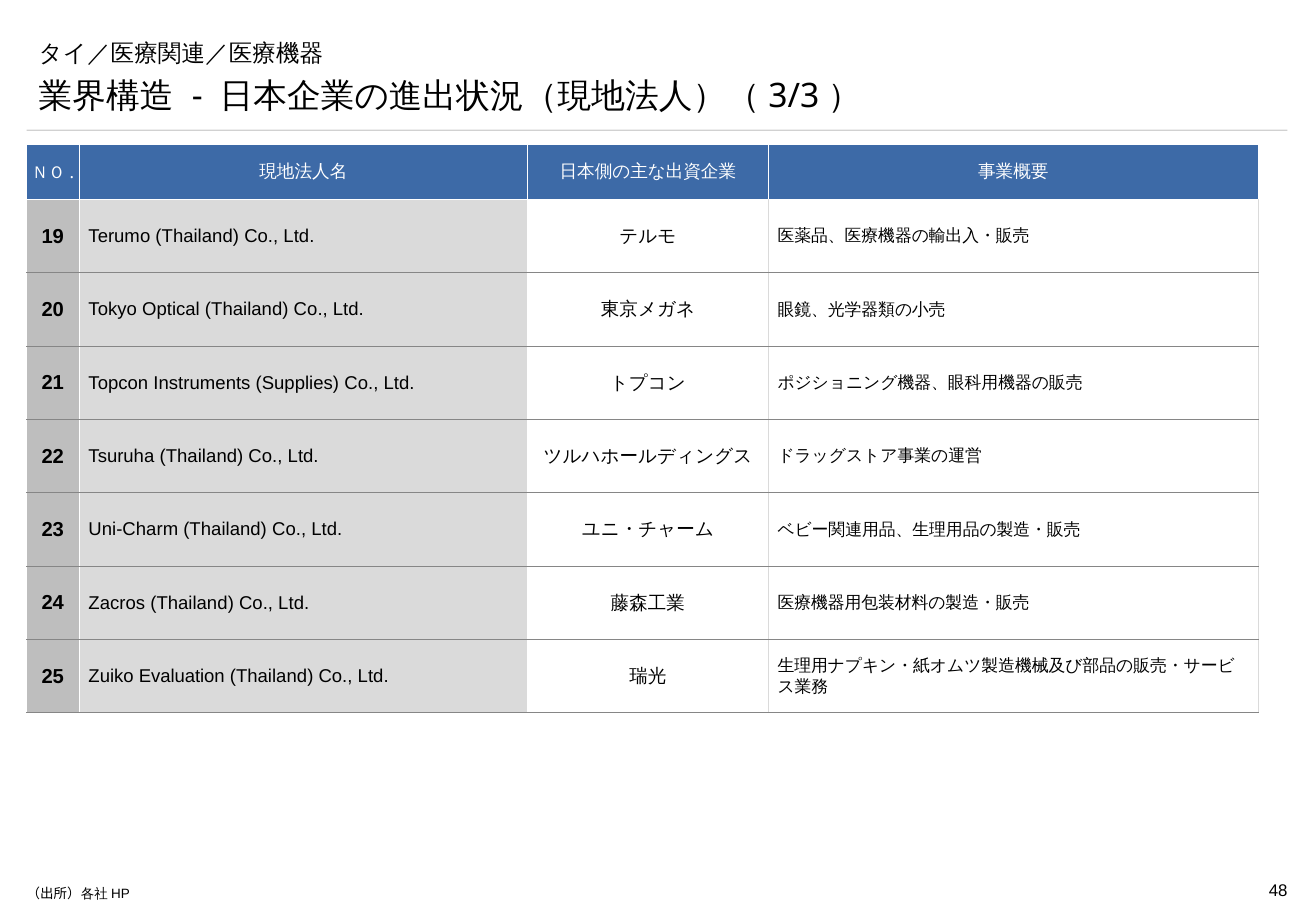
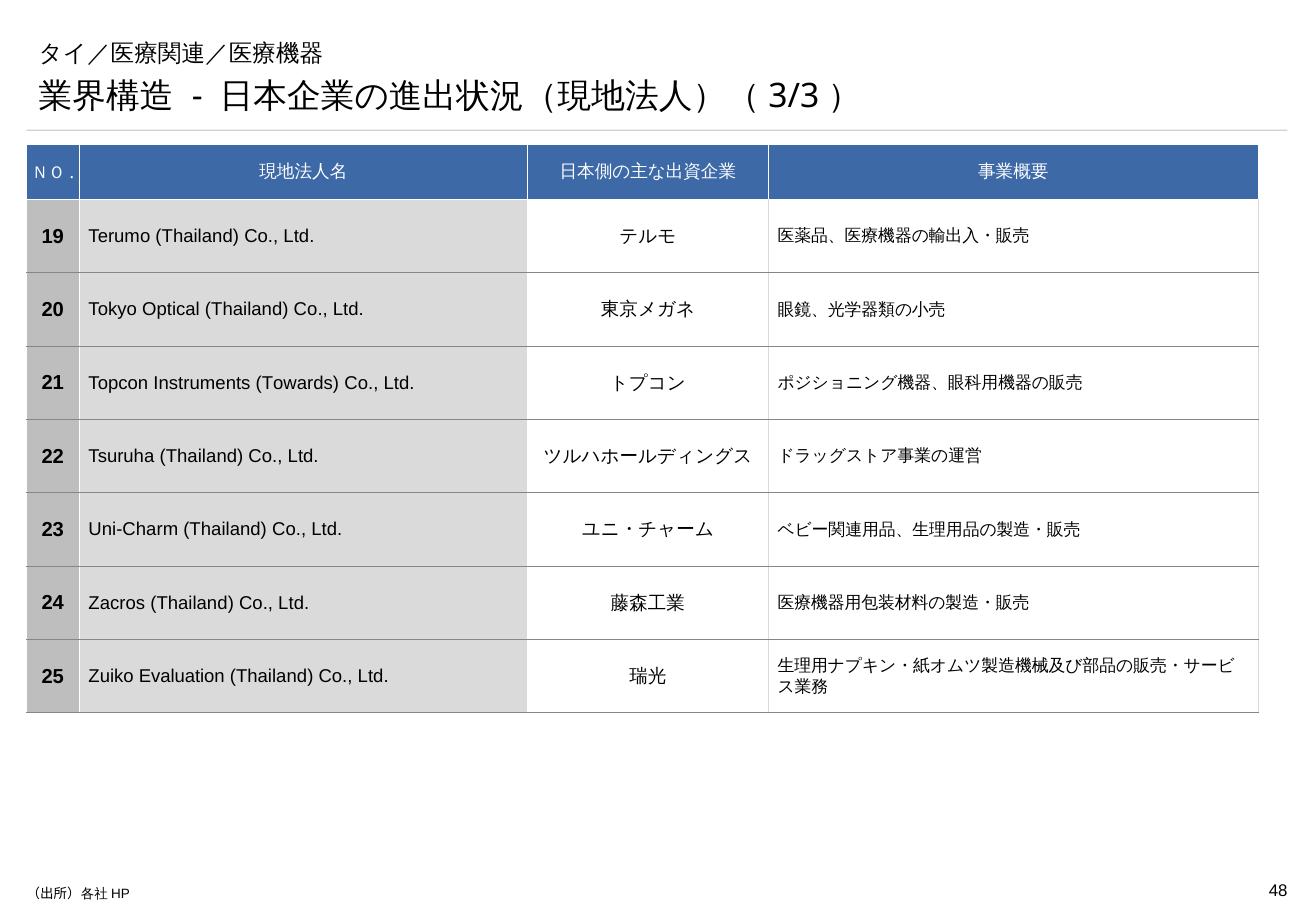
Supplies: Supplies -> Towards
